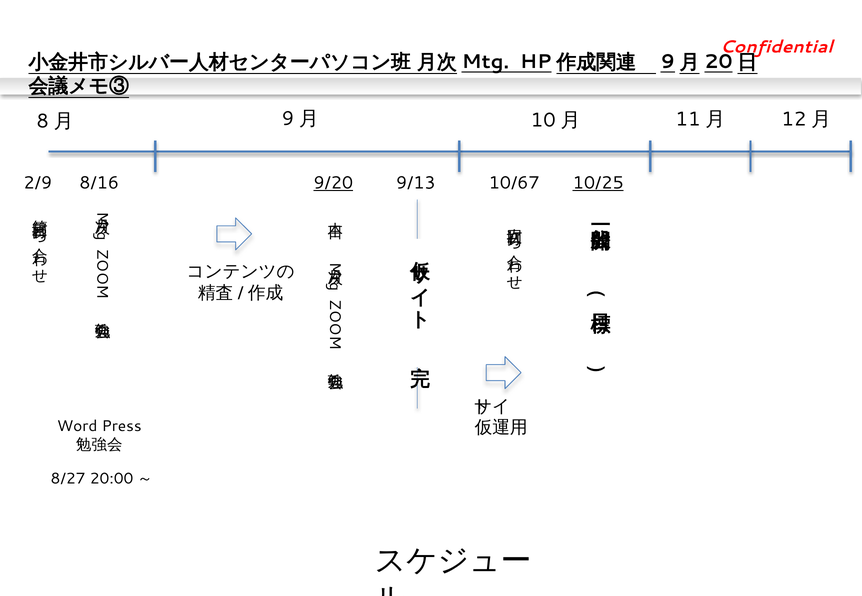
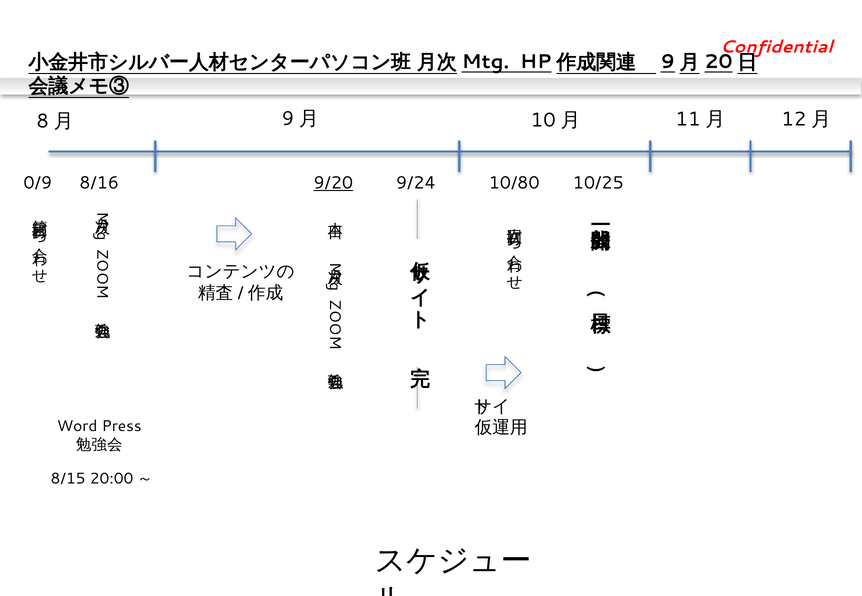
2/9: 2/9 -> 0/9
9/13: 9/13 -> 9/24
10/67: 10/67 -> 10/80
10/25 underline: present -> none
8/27: 8/27 -> 8/15
